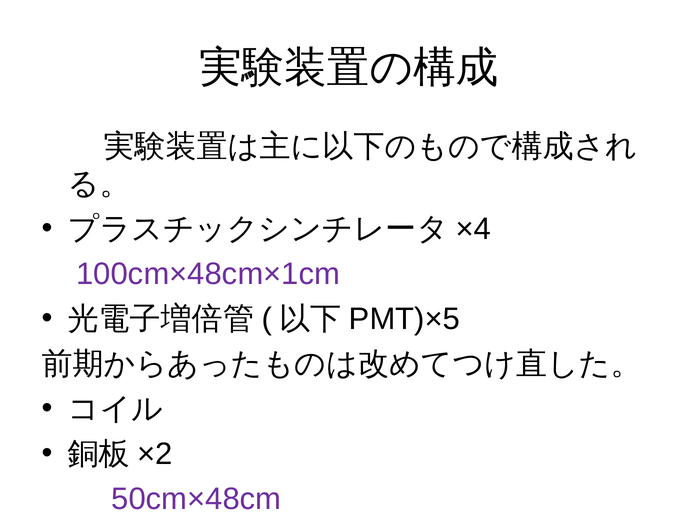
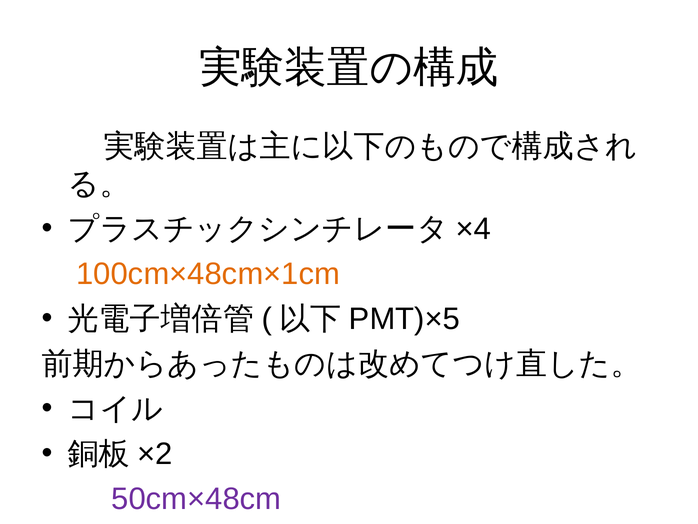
100cm×48cm×1cm colour: purple -> orange
